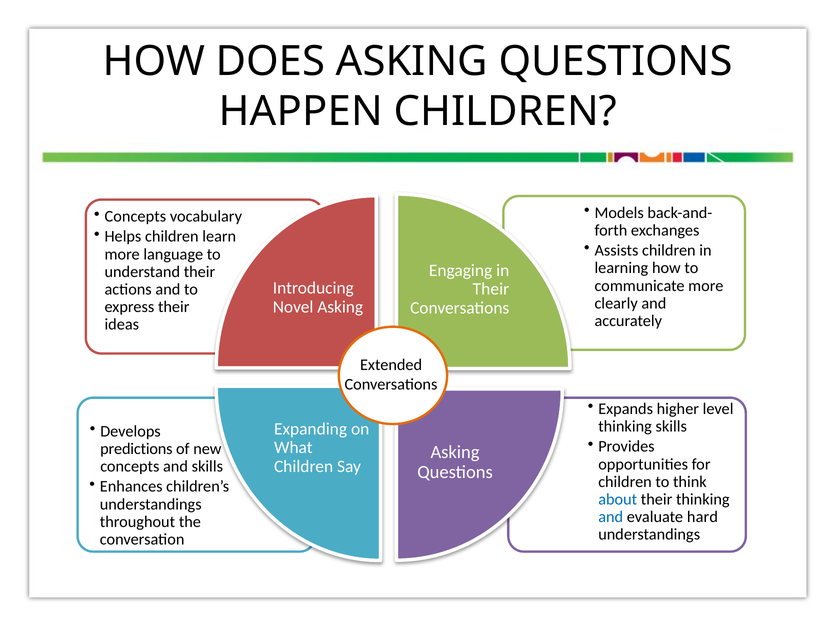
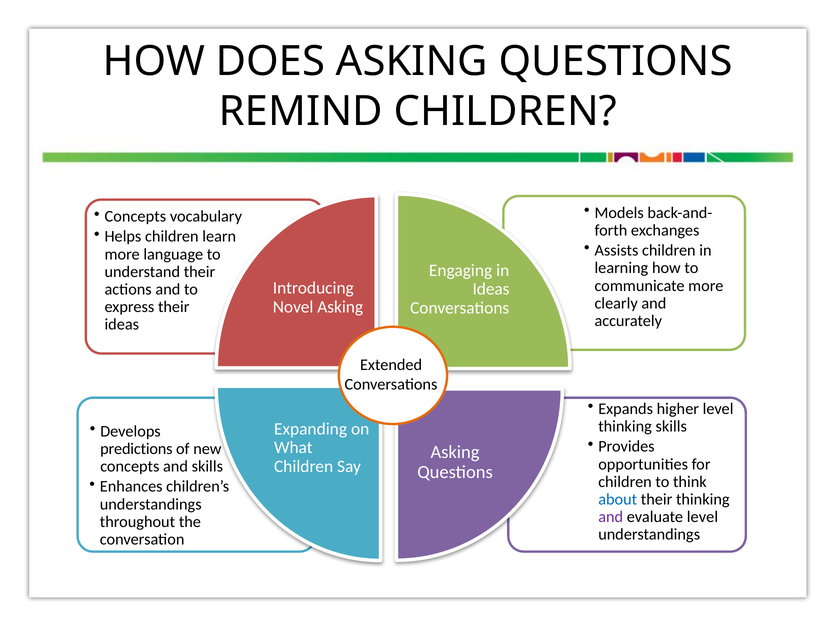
HAPPEN: HAPPEN -> REMIND
Their at (491, 289): Their -> Ideas
and at (611, 517) colour: blue -> purple
evaluate hard: hard -> level
